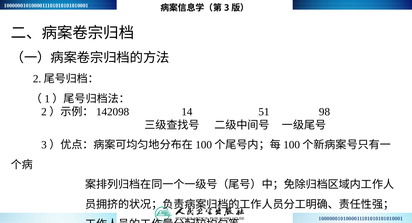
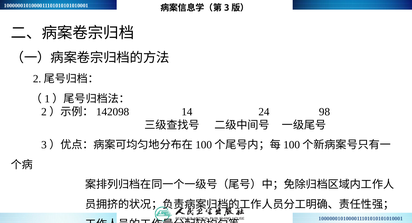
51: 51 -> 24
